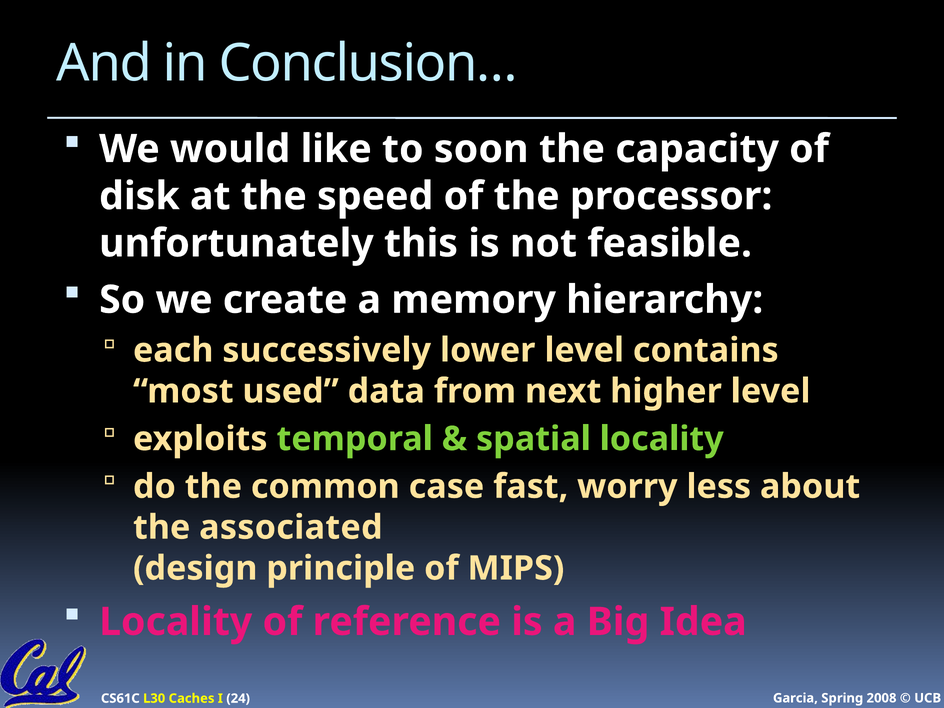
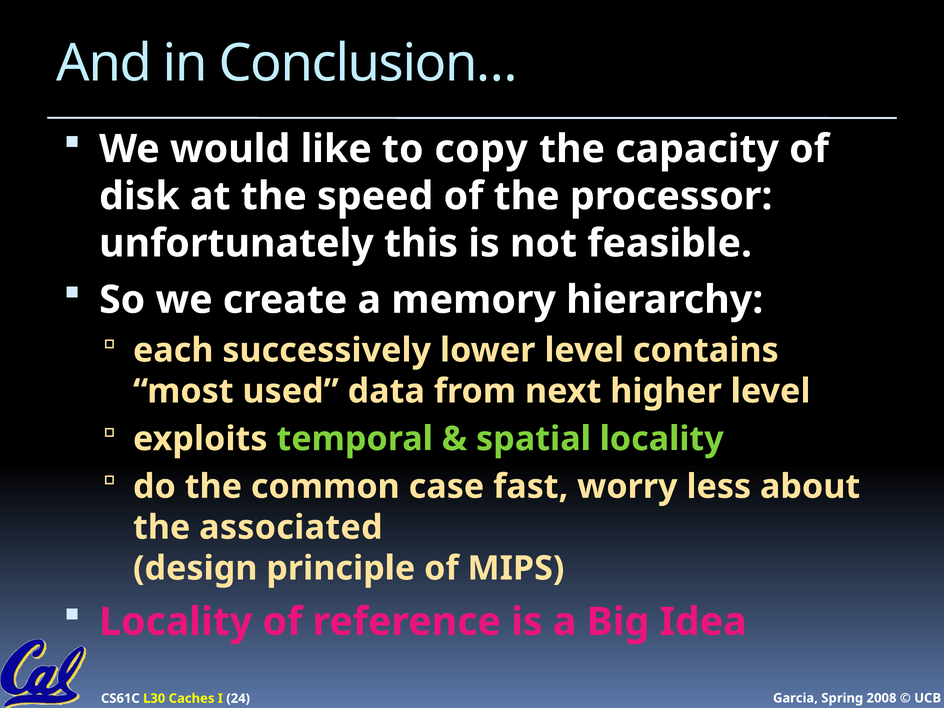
soon: soon -> copy
